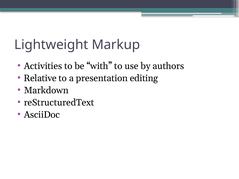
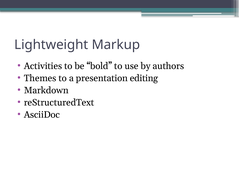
with: with -> bold
Relative: Relative -> Themes
